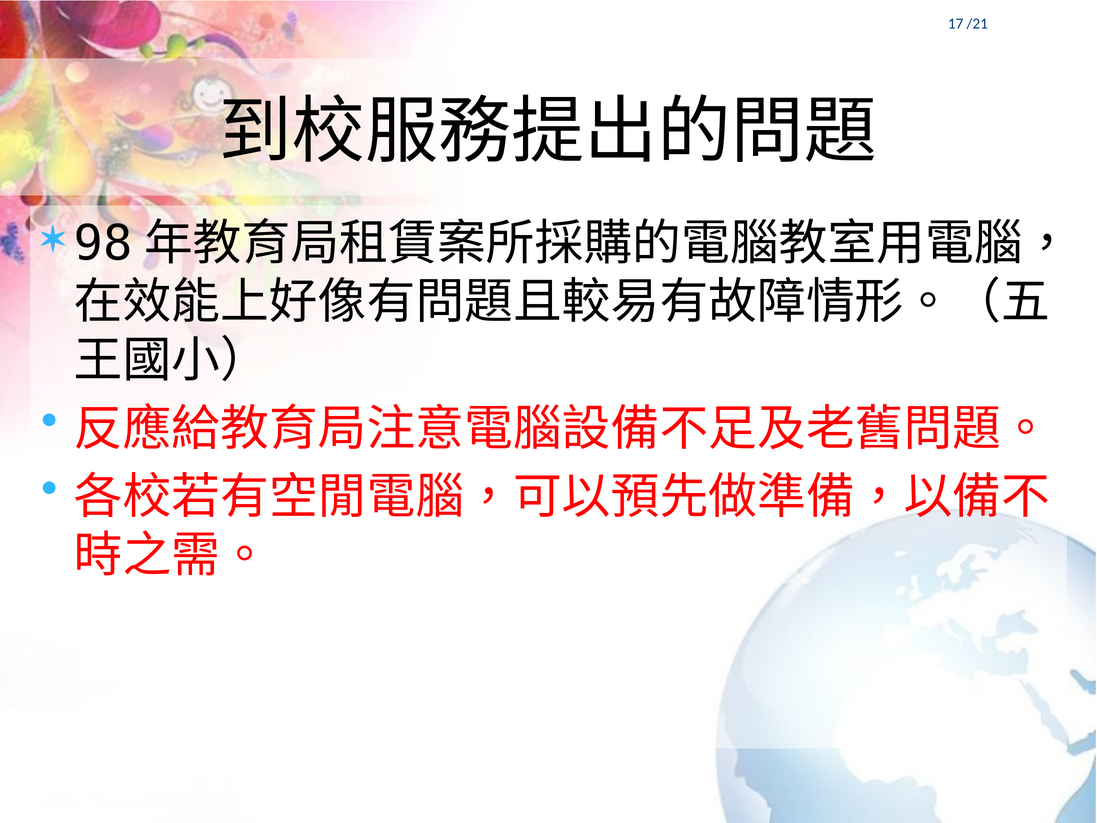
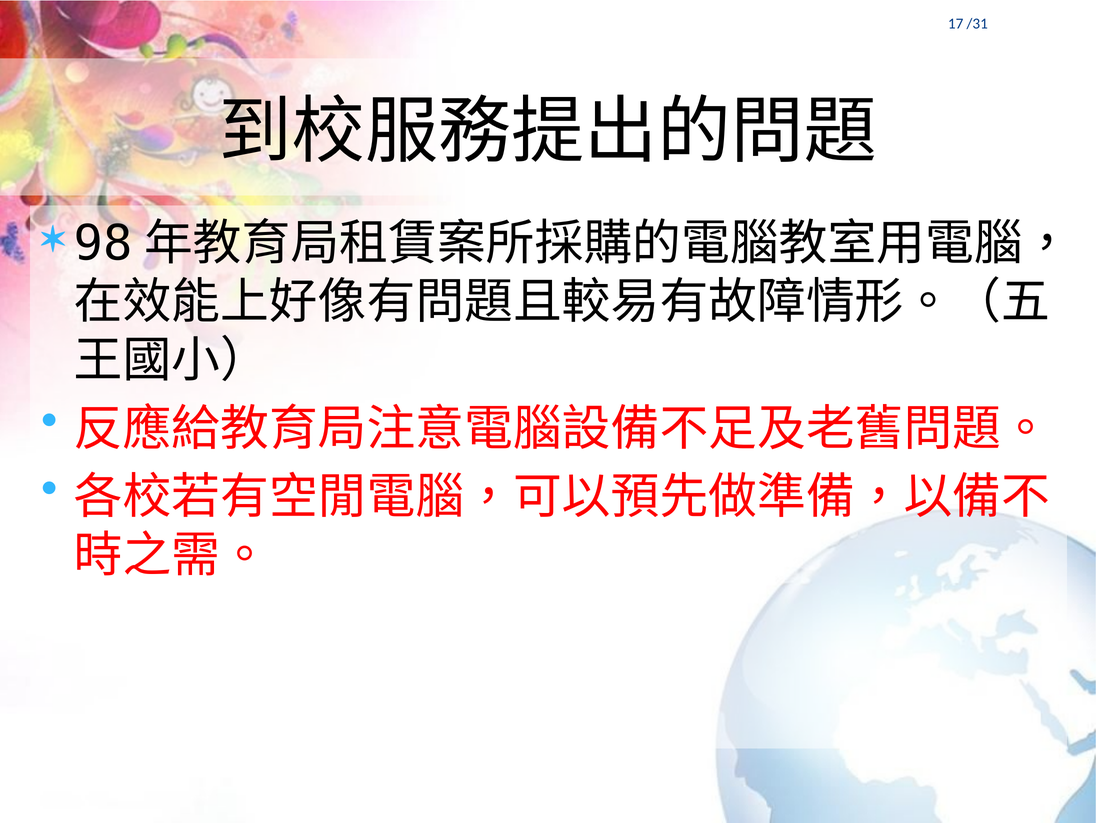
/21: /21 -> /31
